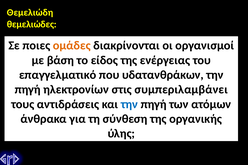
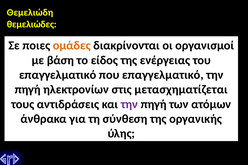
που υδατανθράκων: υδατανθράκων -> επαγγελματικό
συμπεριλαμβάνει: συμπεριλαμβάνει -> μετασχηματίζεται
την at (129, 104) colour: blue -> purple
